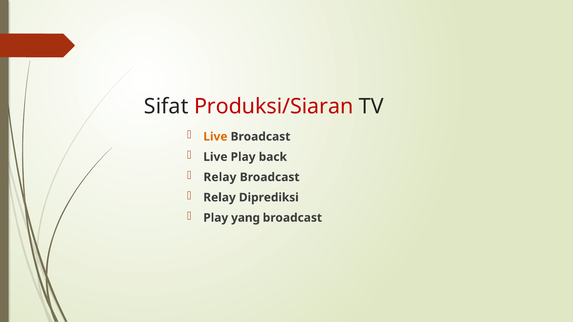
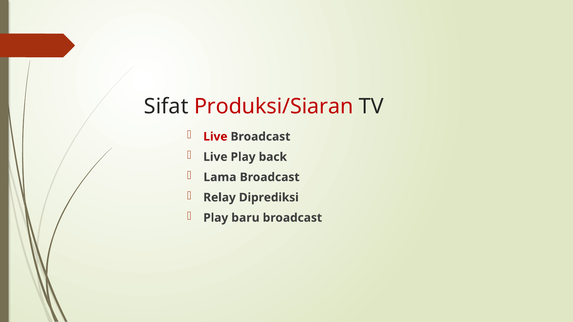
Live at (215, 137) colour: orange -> red
Relay at (220, 177): Relay -> Lama
yang: yang -> baru
